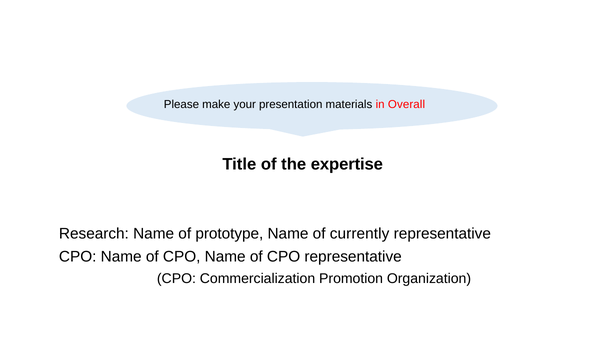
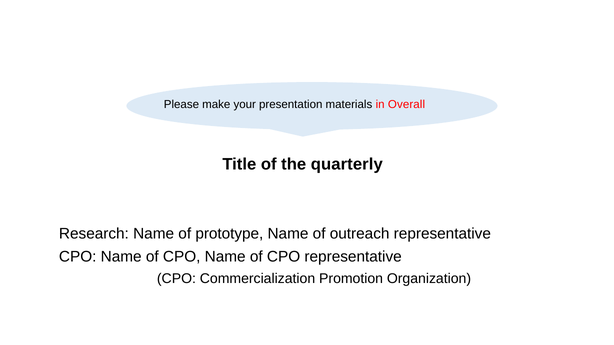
expertise: expertise -> quarterly
currently: currently -> outreach
